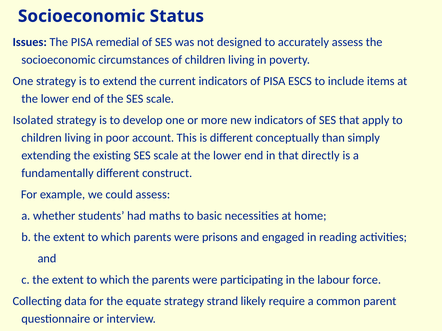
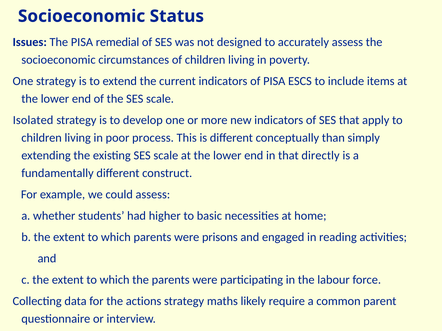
account: account -> process
maths: maths -> higher
equate: equate -> actions
strand: strand -> maths
